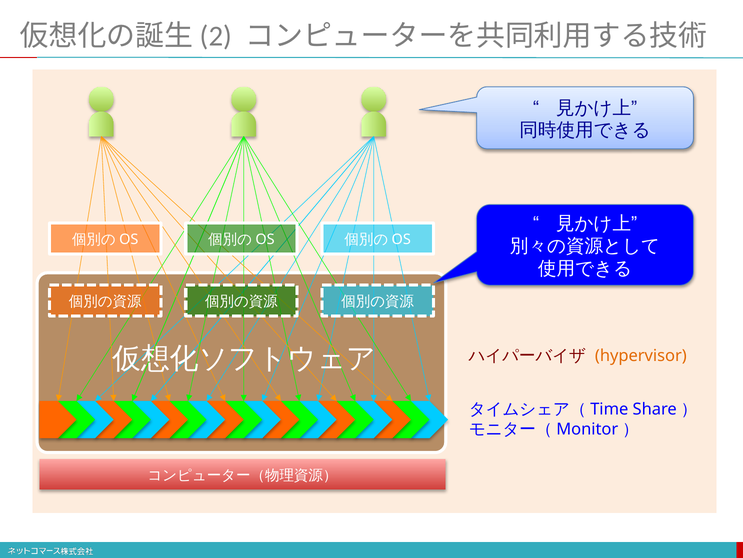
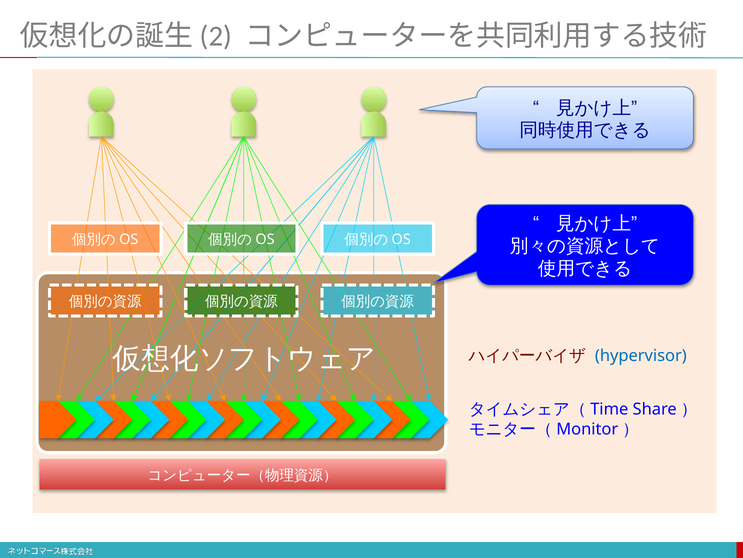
hypervisor colour: orange -> blue
